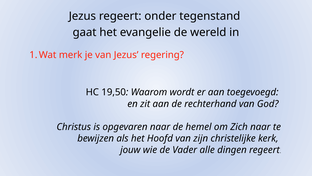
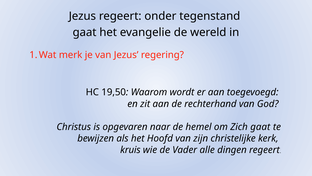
Zich naar: naar -> gaat
jouw: jouw -> kruis
